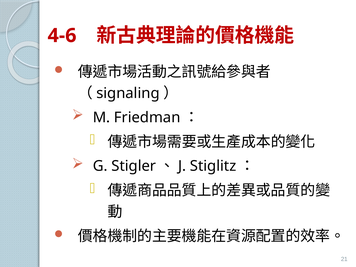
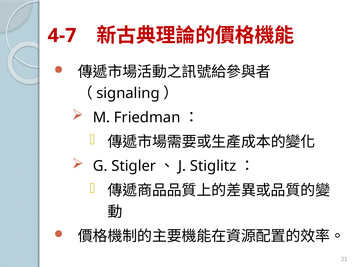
4-6: 4-6 -> 4-7
